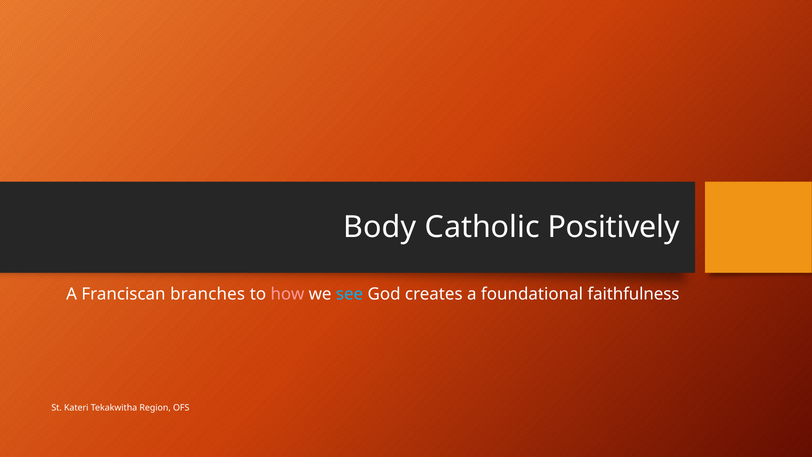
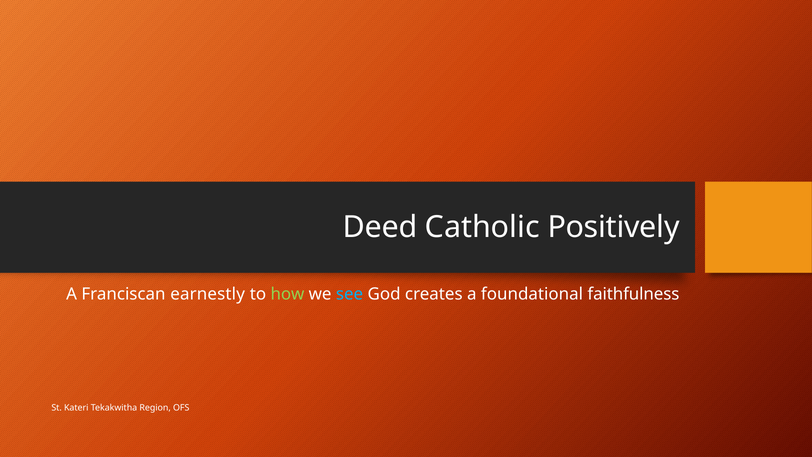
Body: Body -> Deed
branches: branches -> earnestly
how colour: pink -> light green
